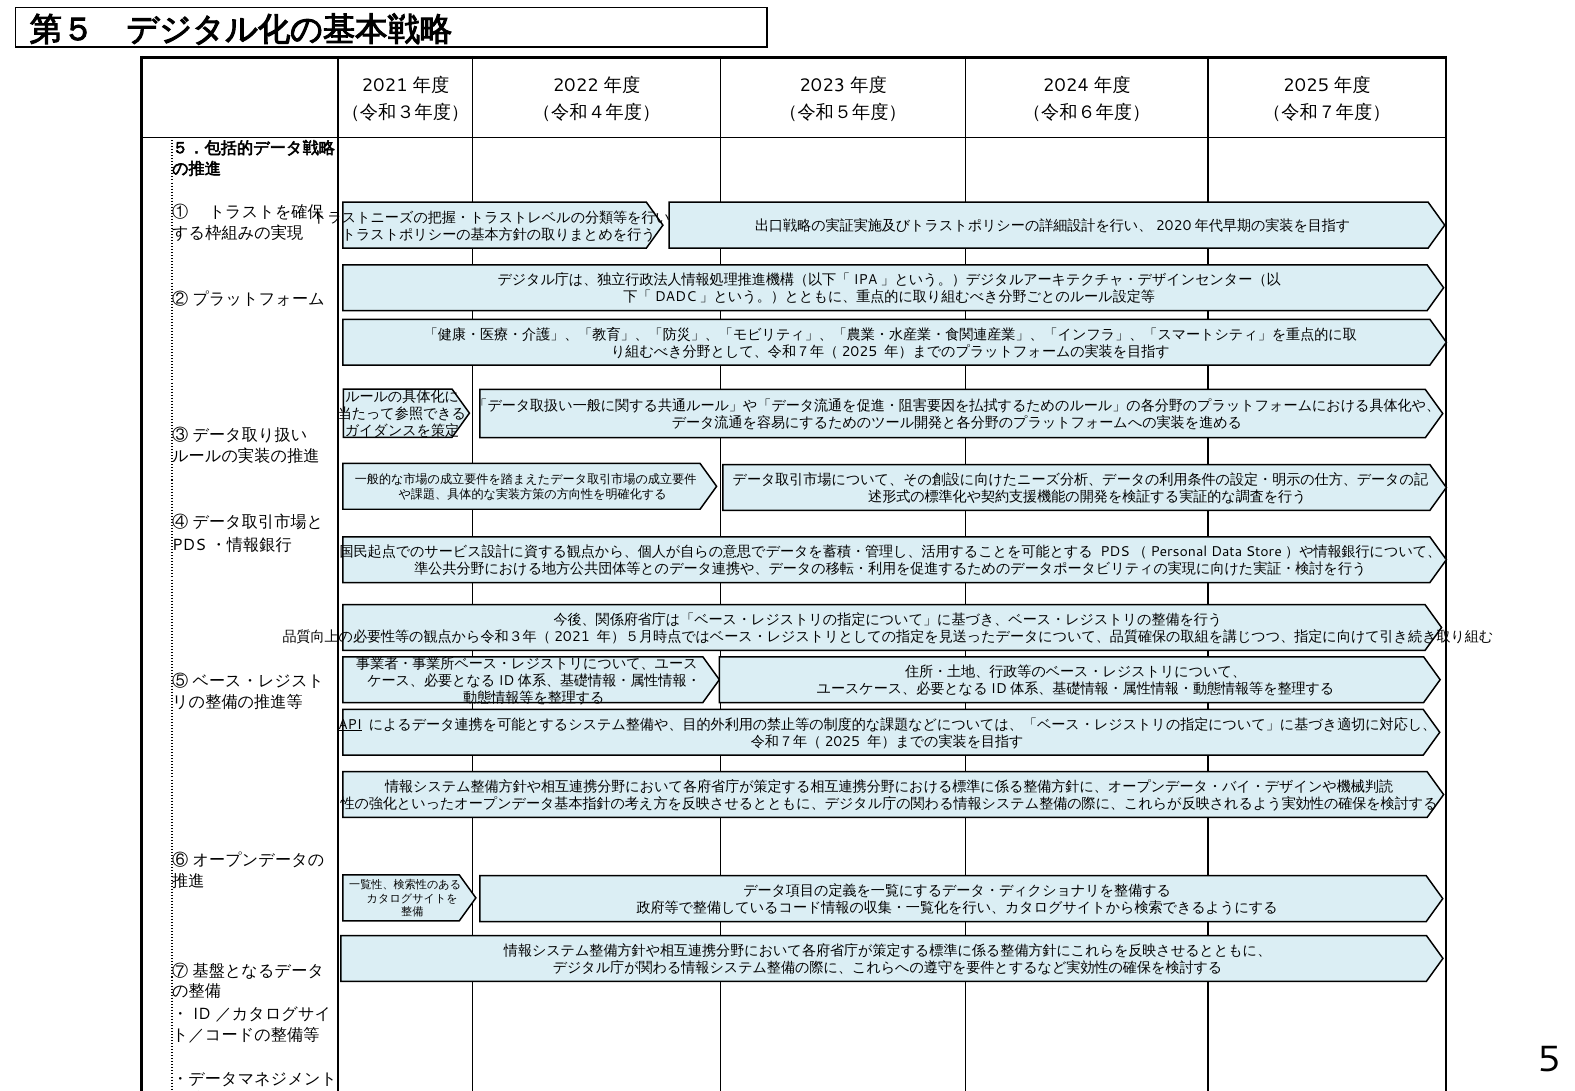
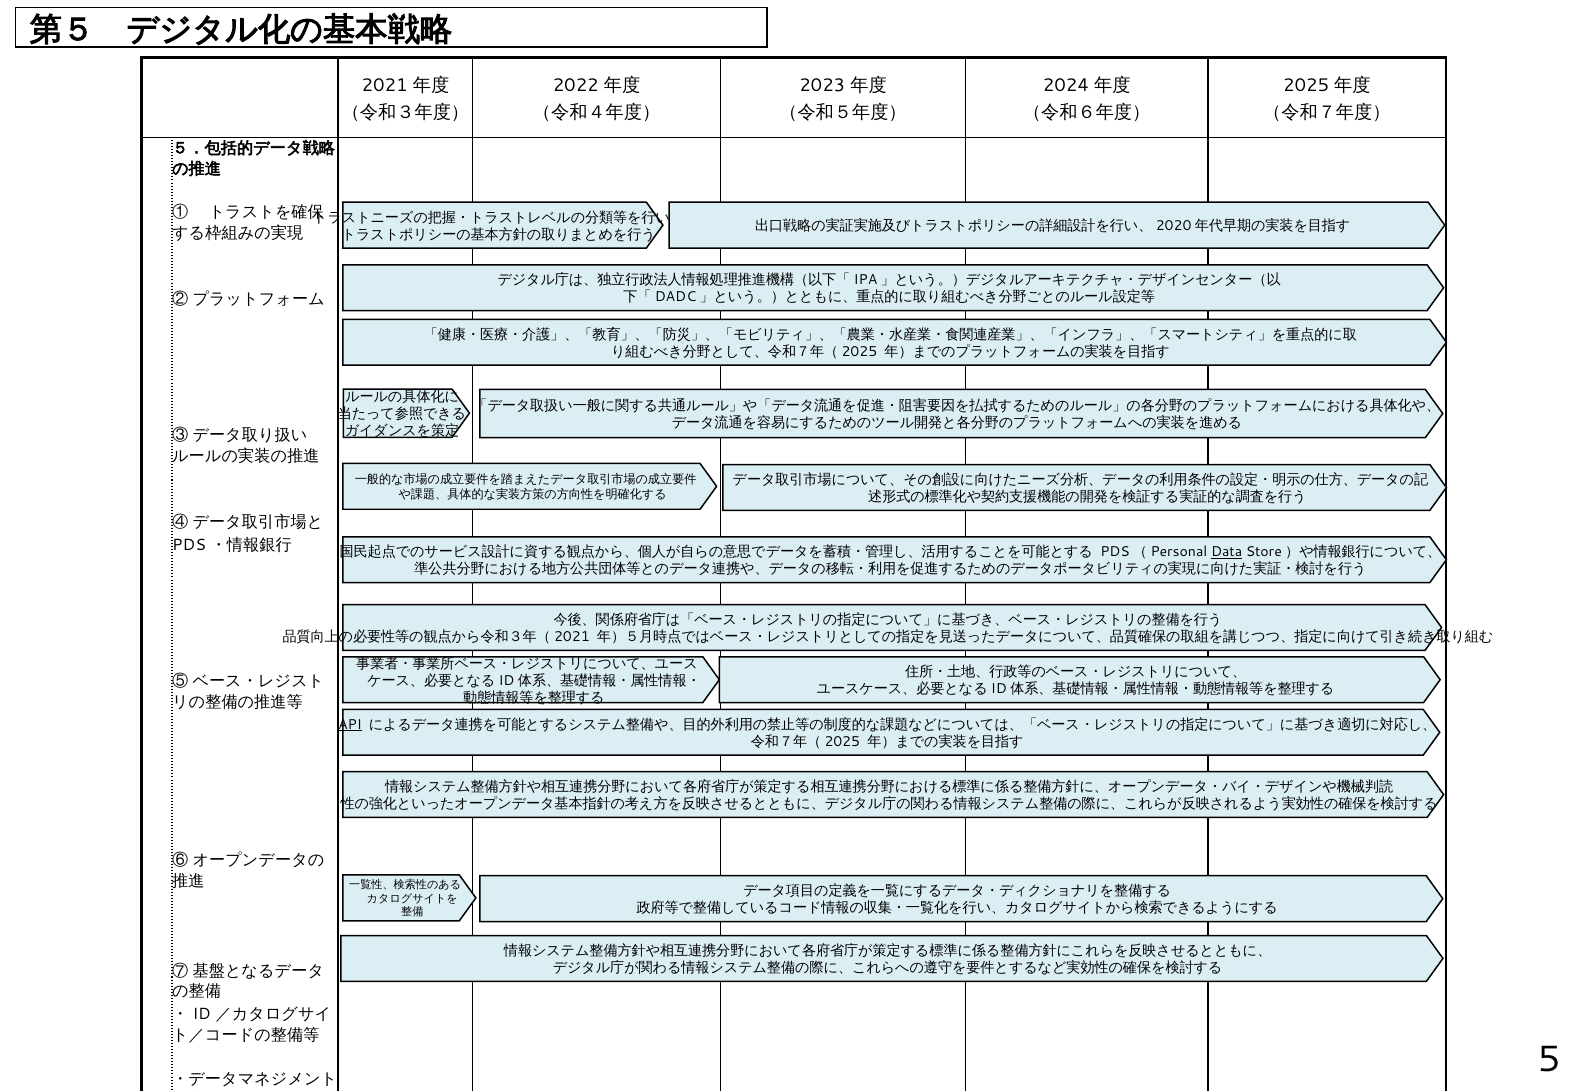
Data underline: none -> present
